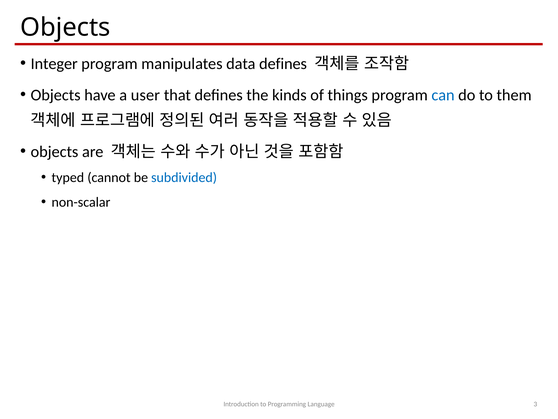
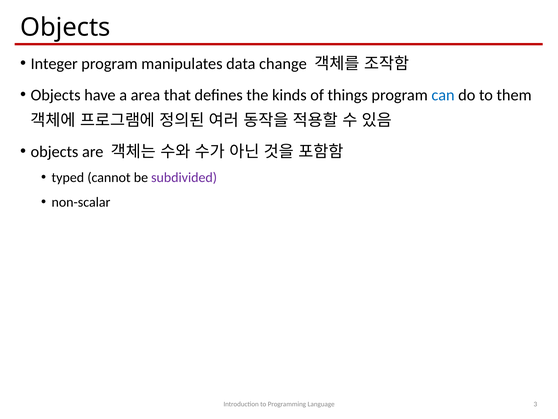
data defines: defines -> change
user: user -> area
subdivided colour: blue -> purple
